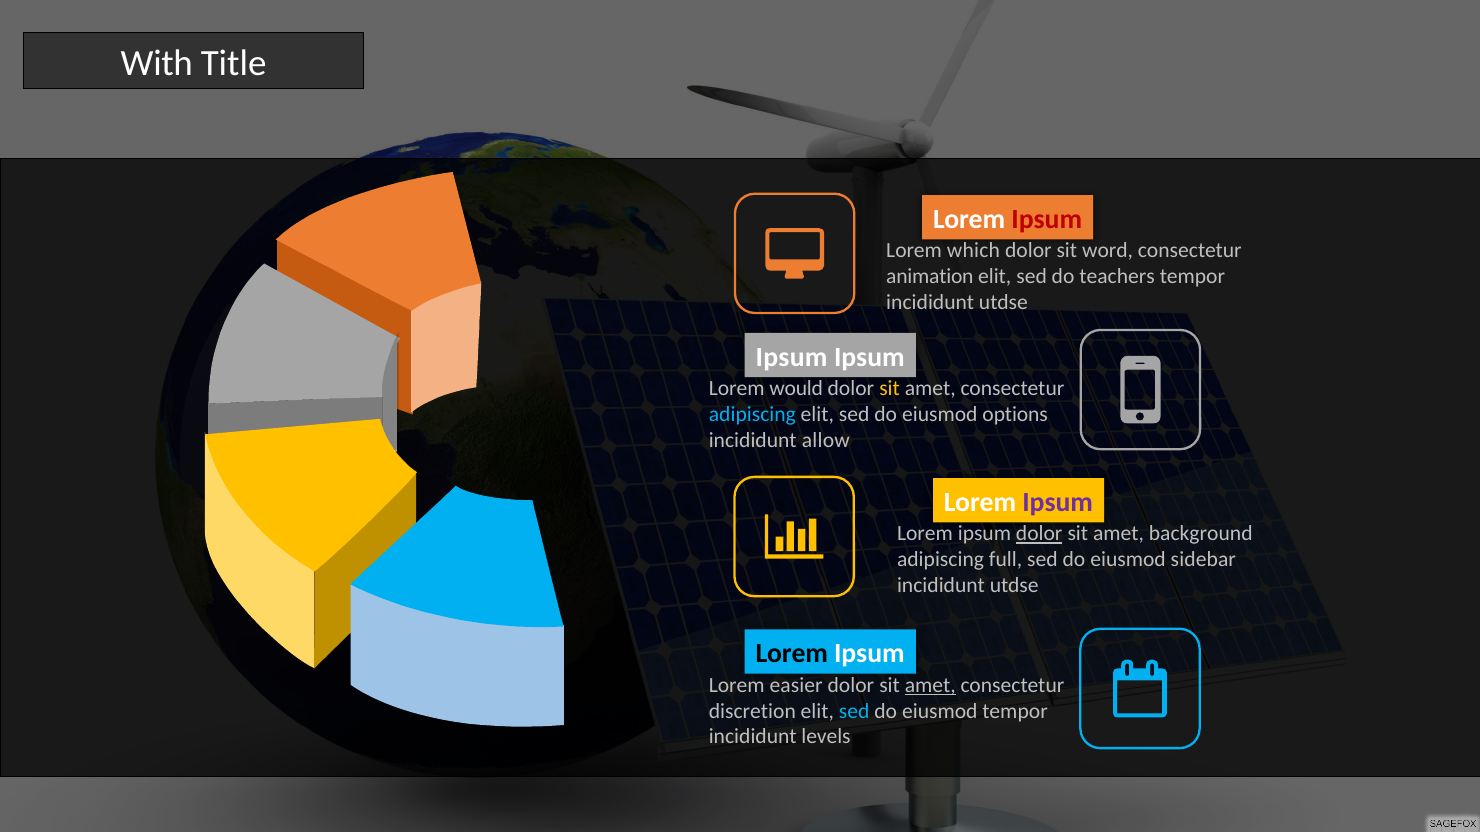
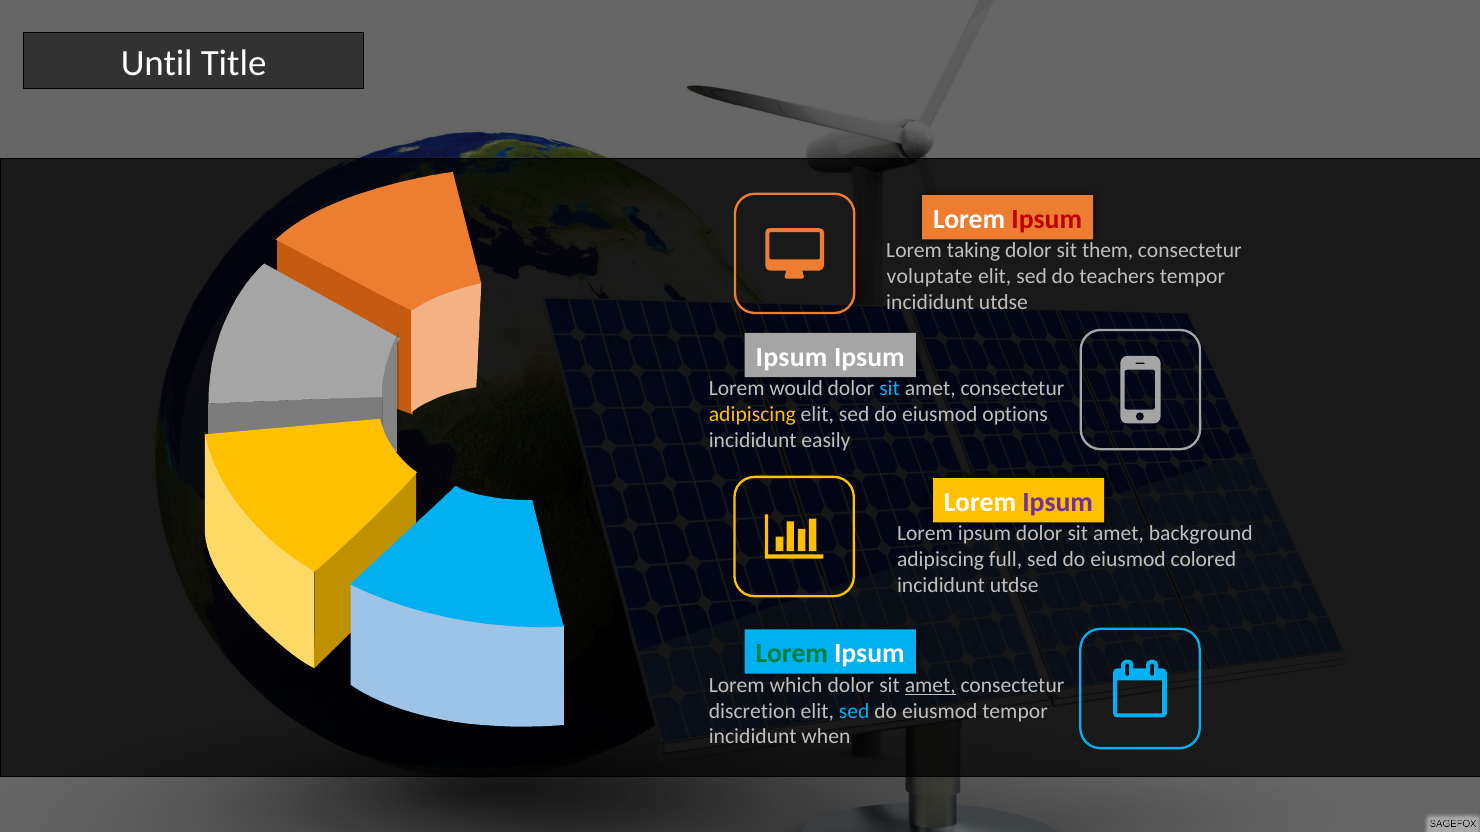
With: With -> Until
which: which -> taking
word: word -> them
animation: animation -> voluptate
sit at (890, 389) colour: yellow -> light blue
adipiscing at (752, 415) colour: light blue -> yellow
allow: allow -> easily
dolor at (1039, 534) underline: present -> none
sidebar: sidebar -> colored
Lorem at (792, 654) colour: black -> green
easier: easier -> which
levels: levels -> when
